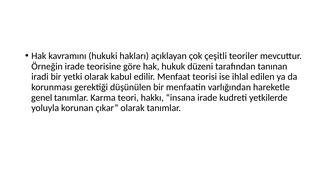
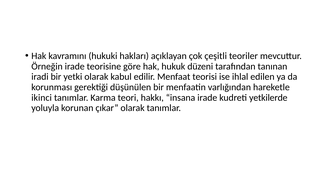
genel: genel -> ikinci
